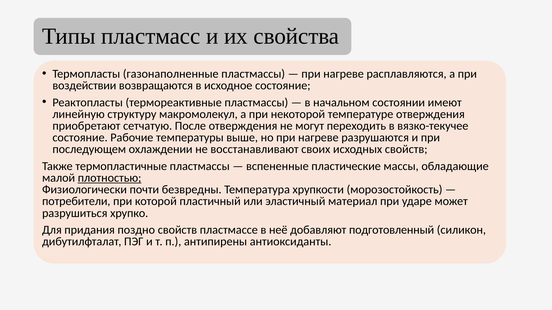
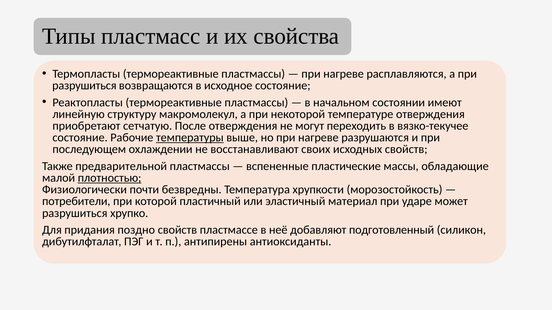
Термопласты газонаполненные: газонаполненные -> термореактивные
воздействии at (84, 86): воздействии -> разрушиться
температуры underline: none -> present
термопластичные: термопластичные -> предварительной
